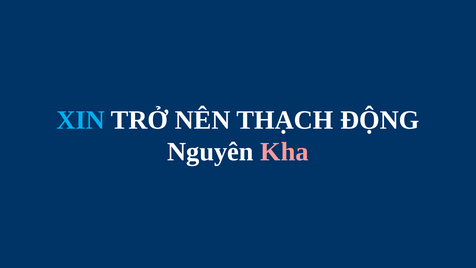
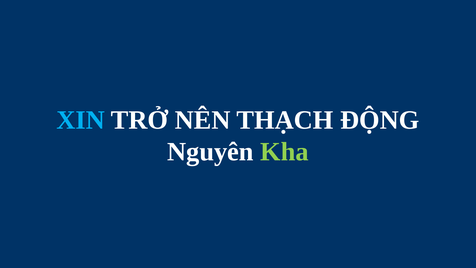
Kha colour: pink -> light green
